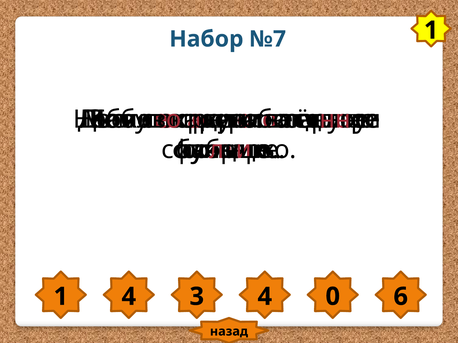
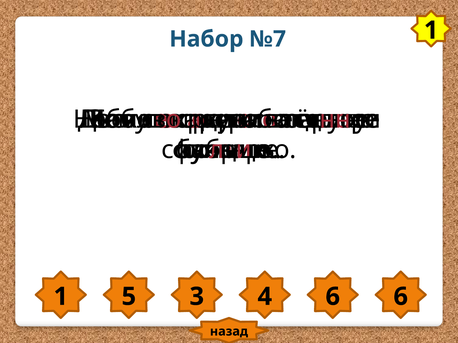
1 4: 4 -> 5
4 0: 0 -> 6
